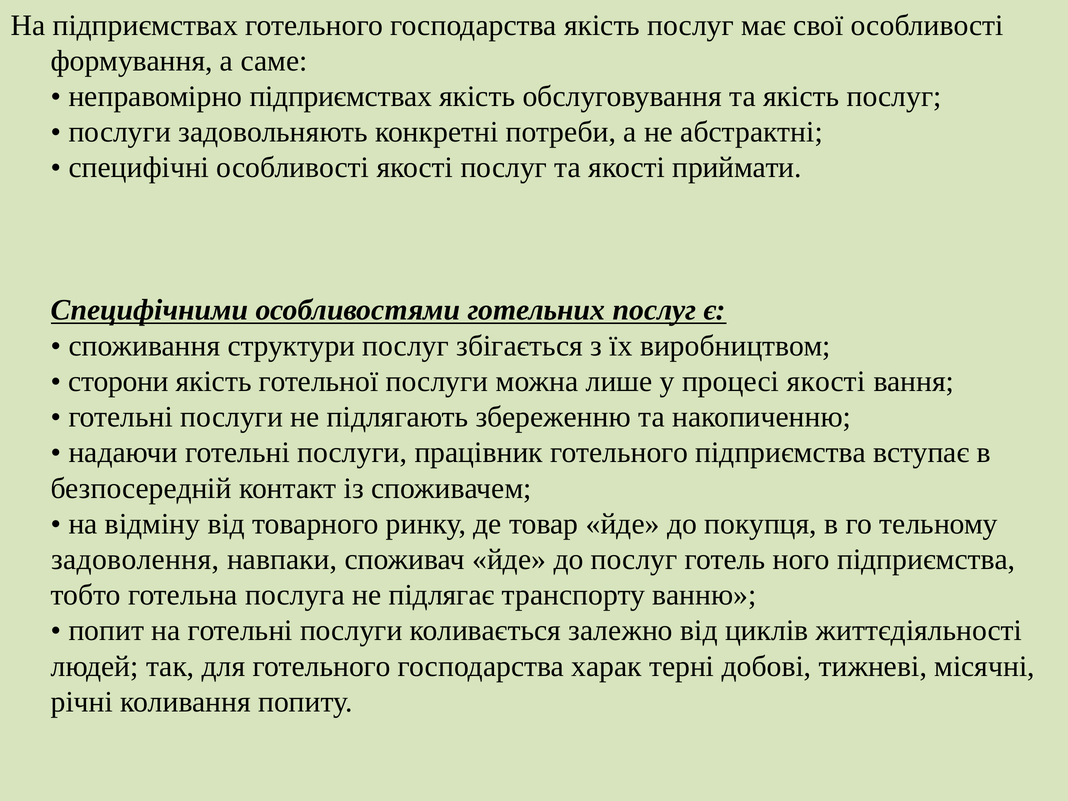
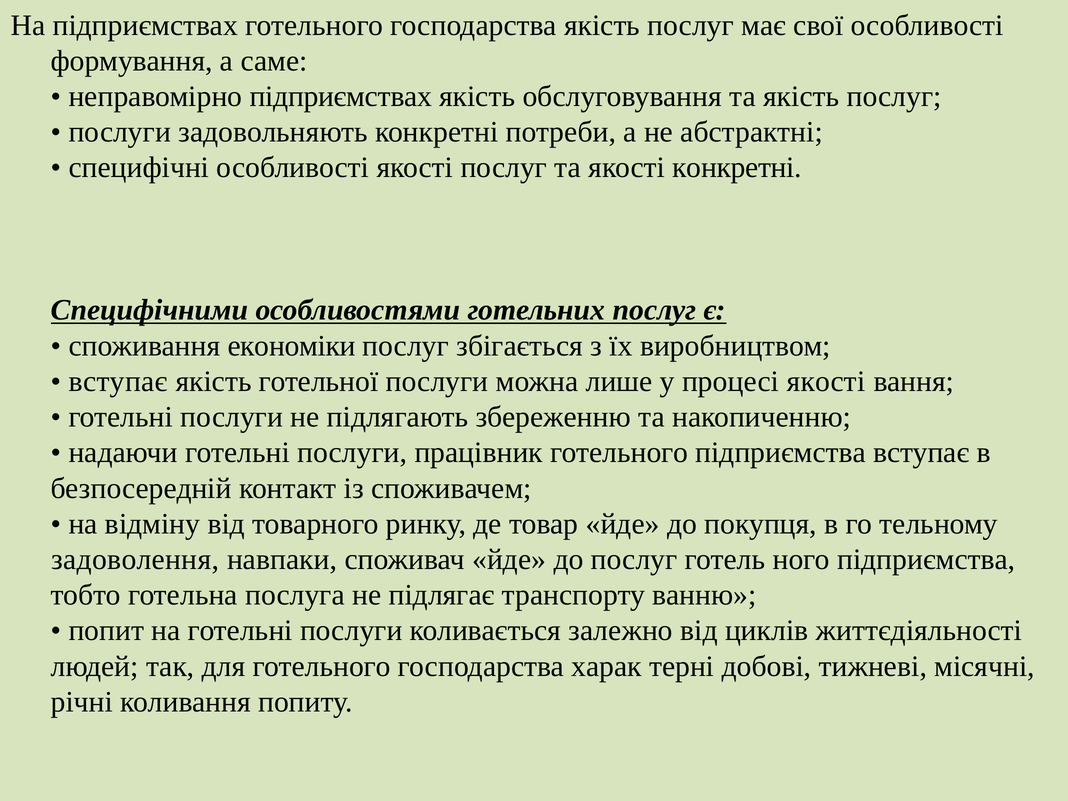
якості приймати: приймати -> конкретні
структури: структури -> економіки
сторони at (119, 381): сторони -> вступає
